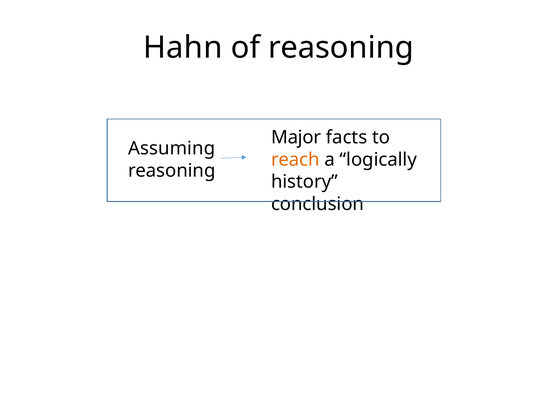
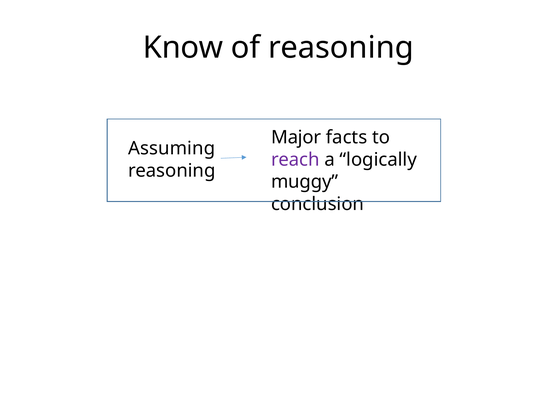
Hahn: Hahn -> Know
reach colour: orange -> purple
history: history -> muggy
